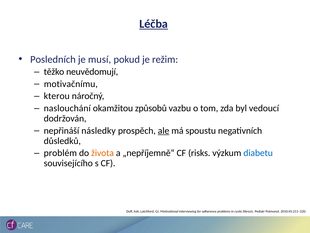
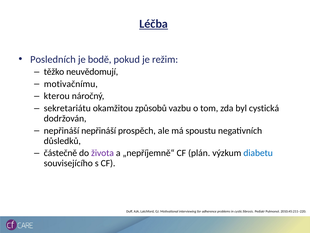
musí: musí -> bodě
naslouchání: naslouchání -> sekretariátu
vedoucí: vedoucí -> cystická
nepřináší následky: následky -> nepřináší
ale underline: present -> none
problém: problém -> částečně
života colour: orange -> purple
risks: risks -> plán
